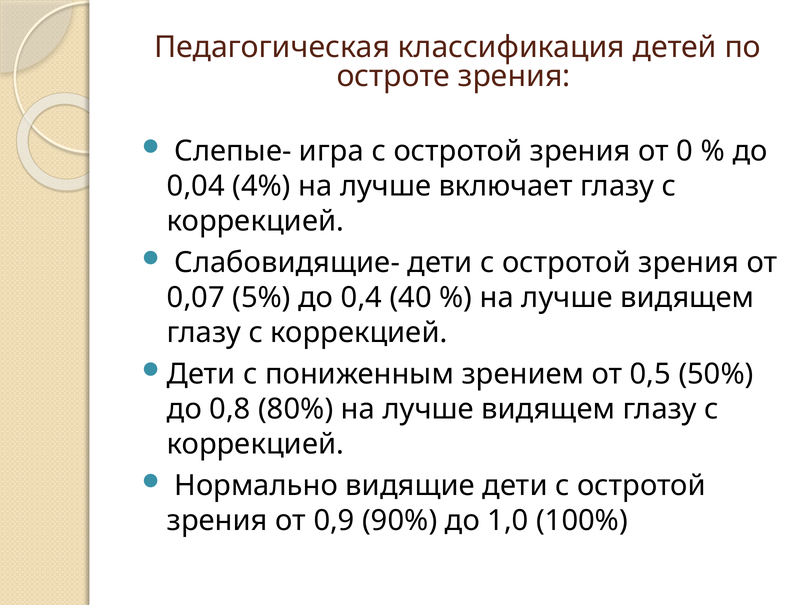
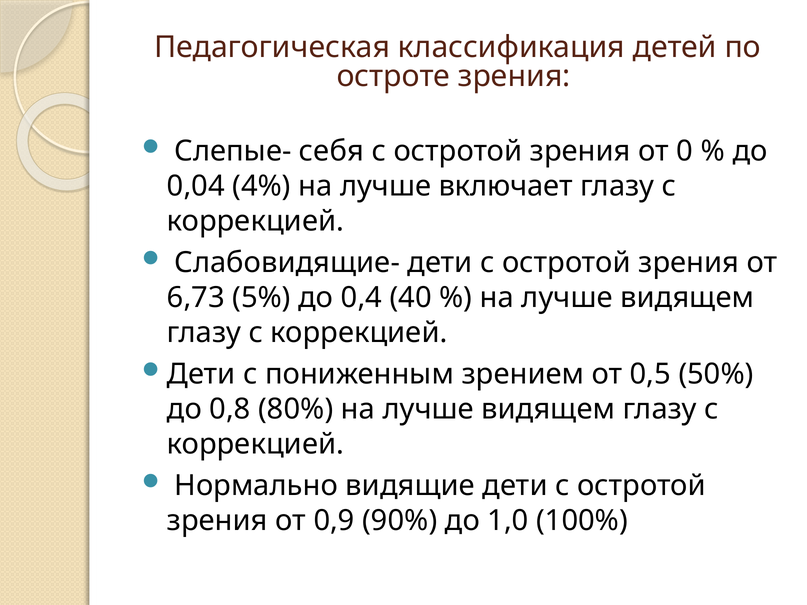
игра: игра -> себя
0,07: 0,07 -> 6,73
